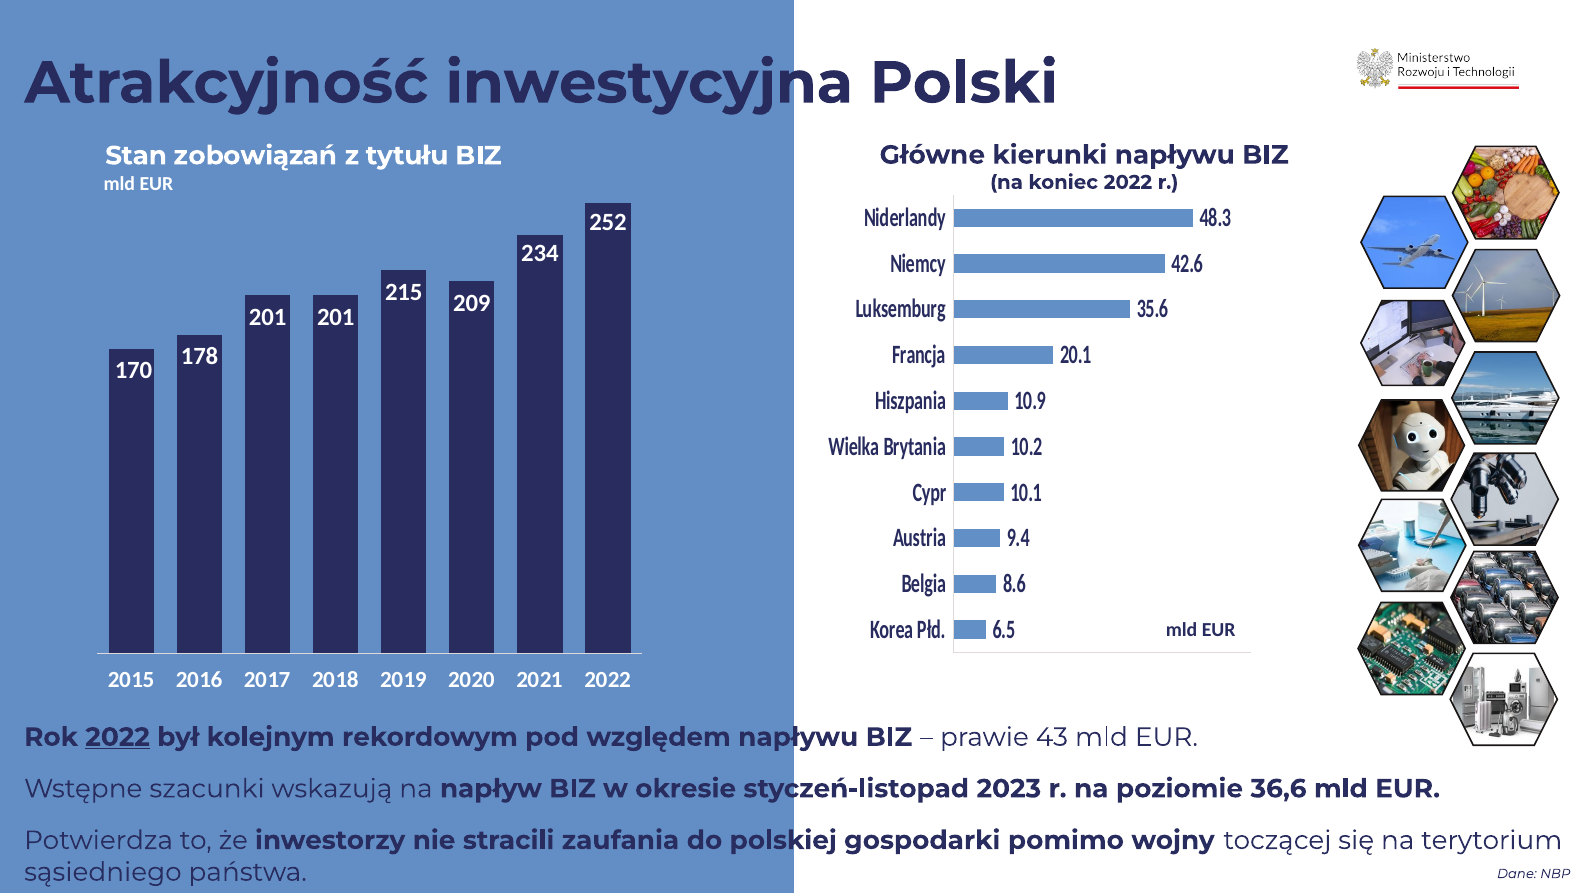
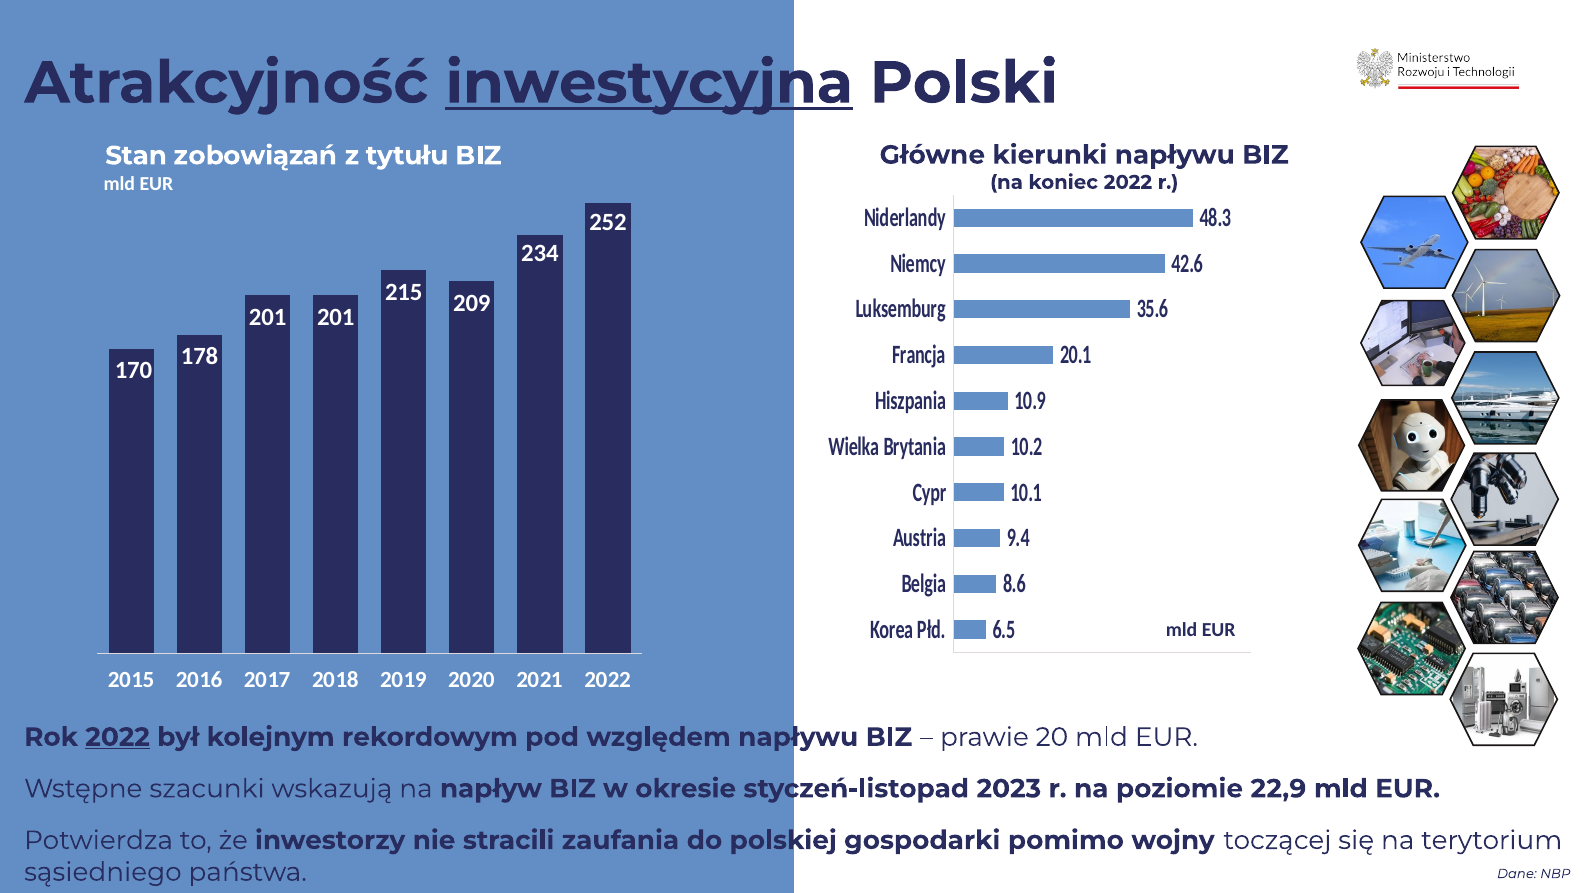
inwestycyjna underline: none -> present
43: 43 -> 20
36,6: 36,6 -> 22,9
